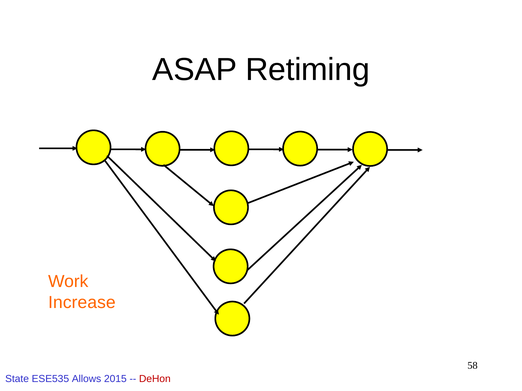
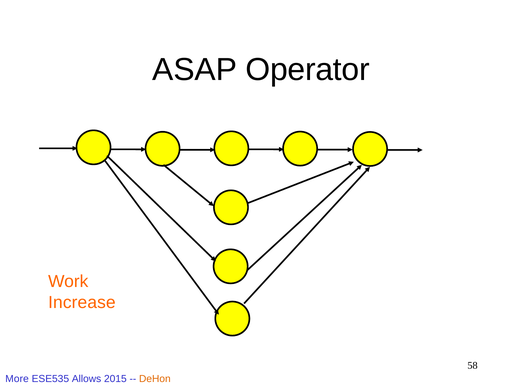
Retiming: Retiming -> Operator
State: State -> More
DeHon colour: red -> orange
